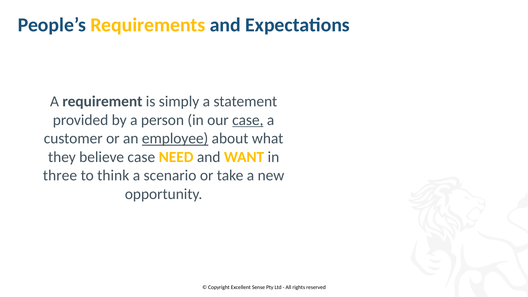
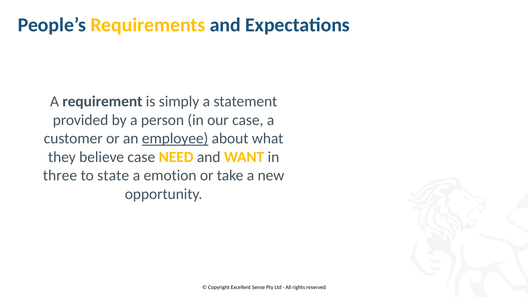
case at (248, 120) underline: present -> none
think: think -> state
scenario: scenario -> emotion
